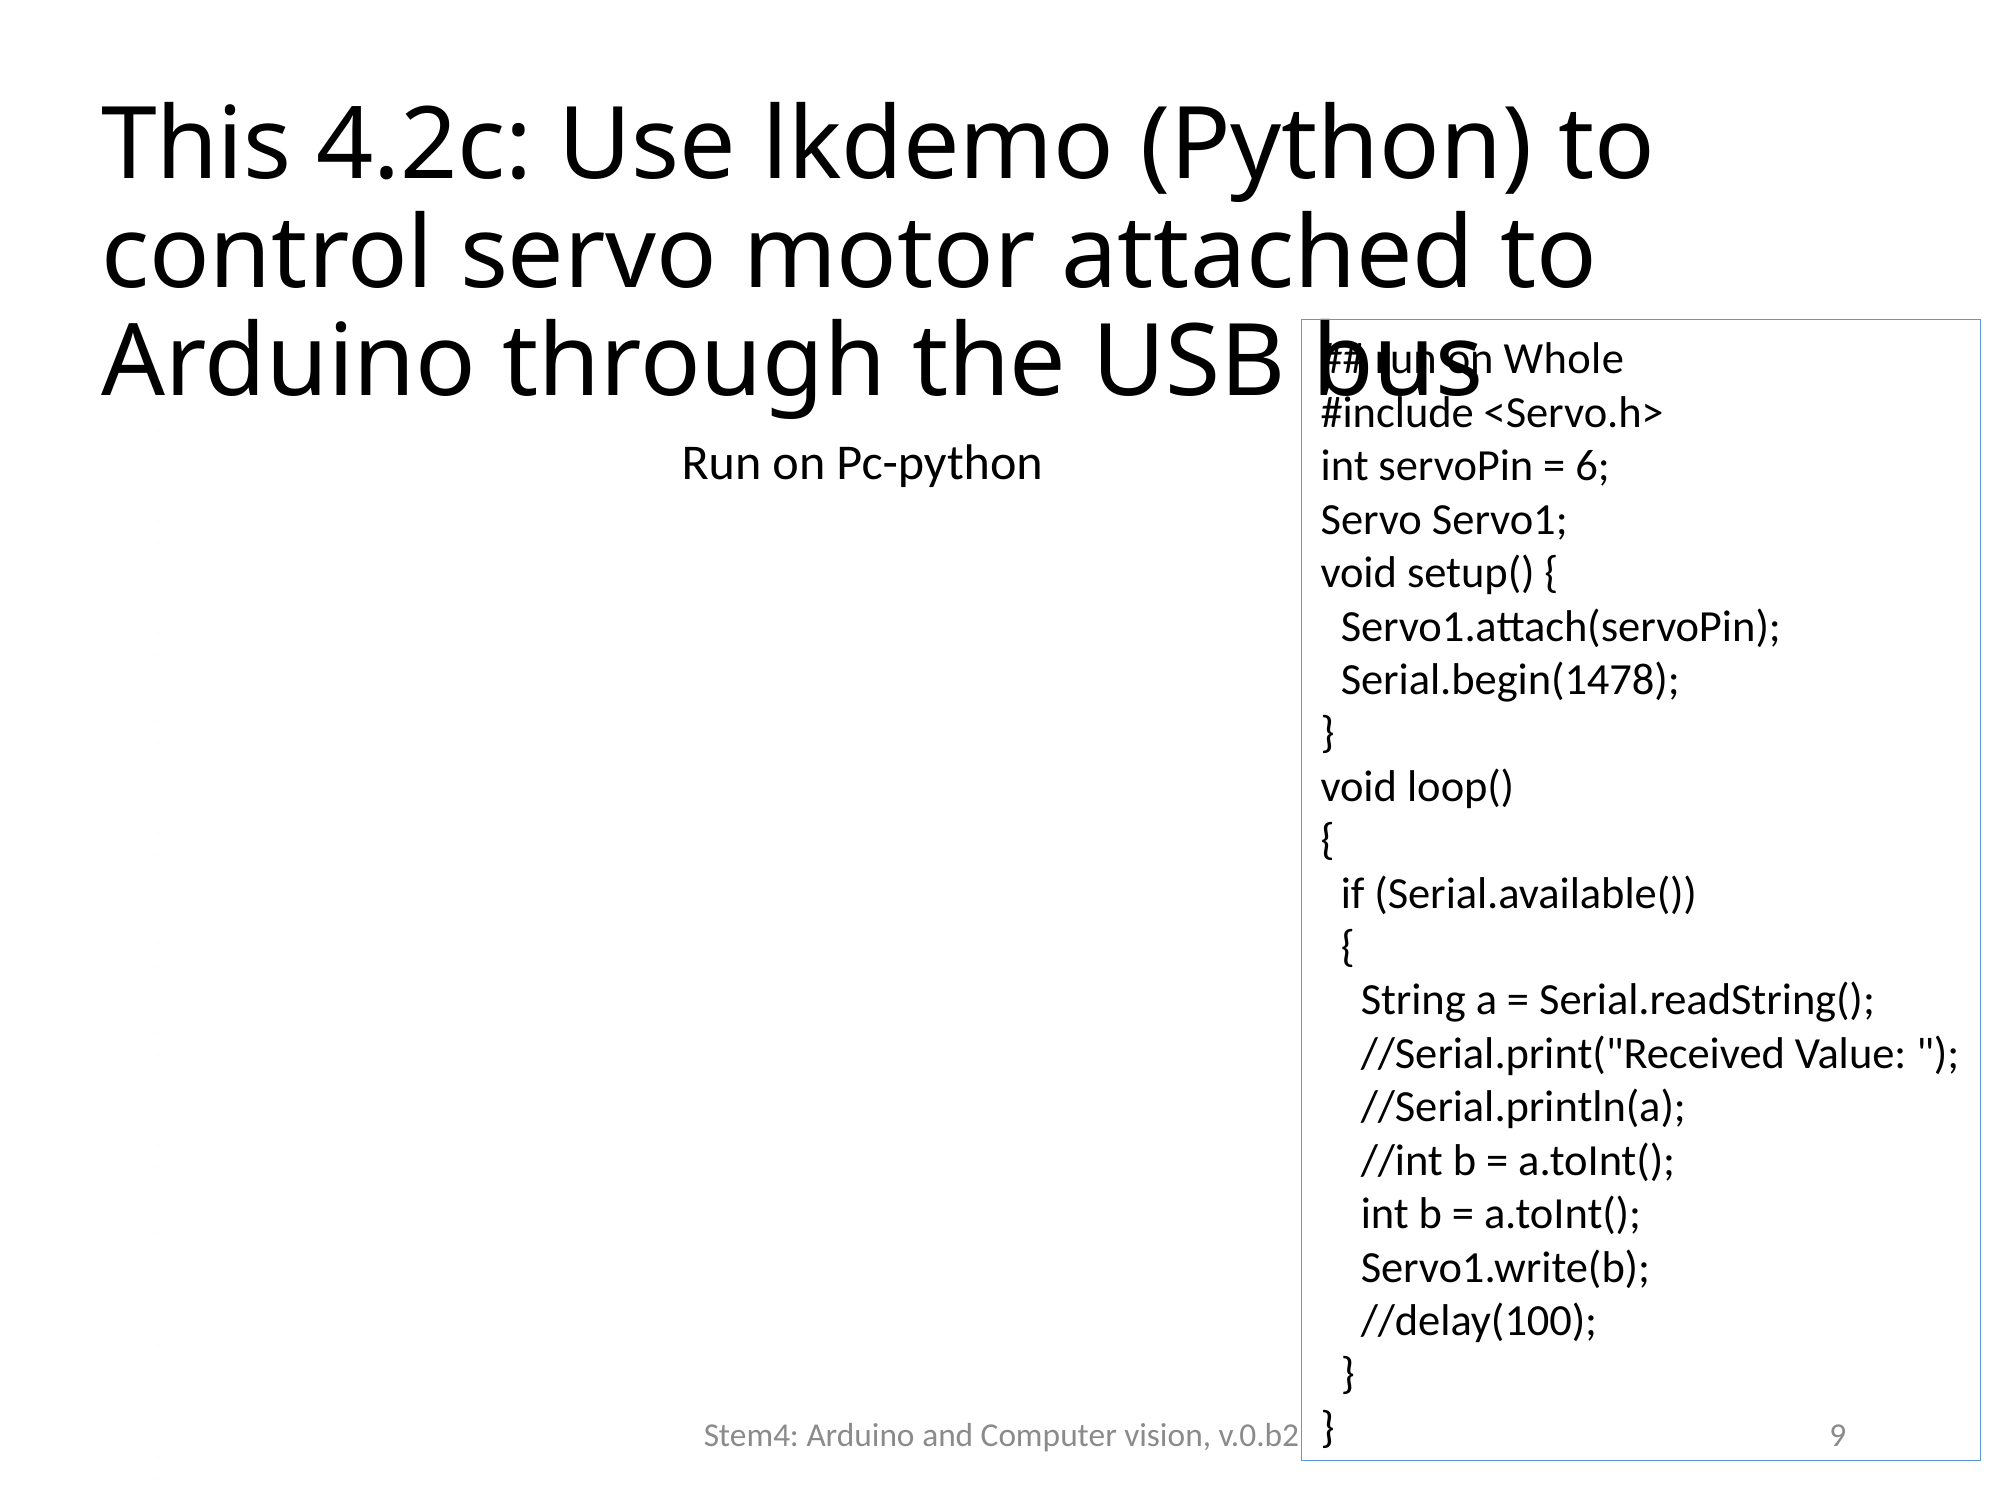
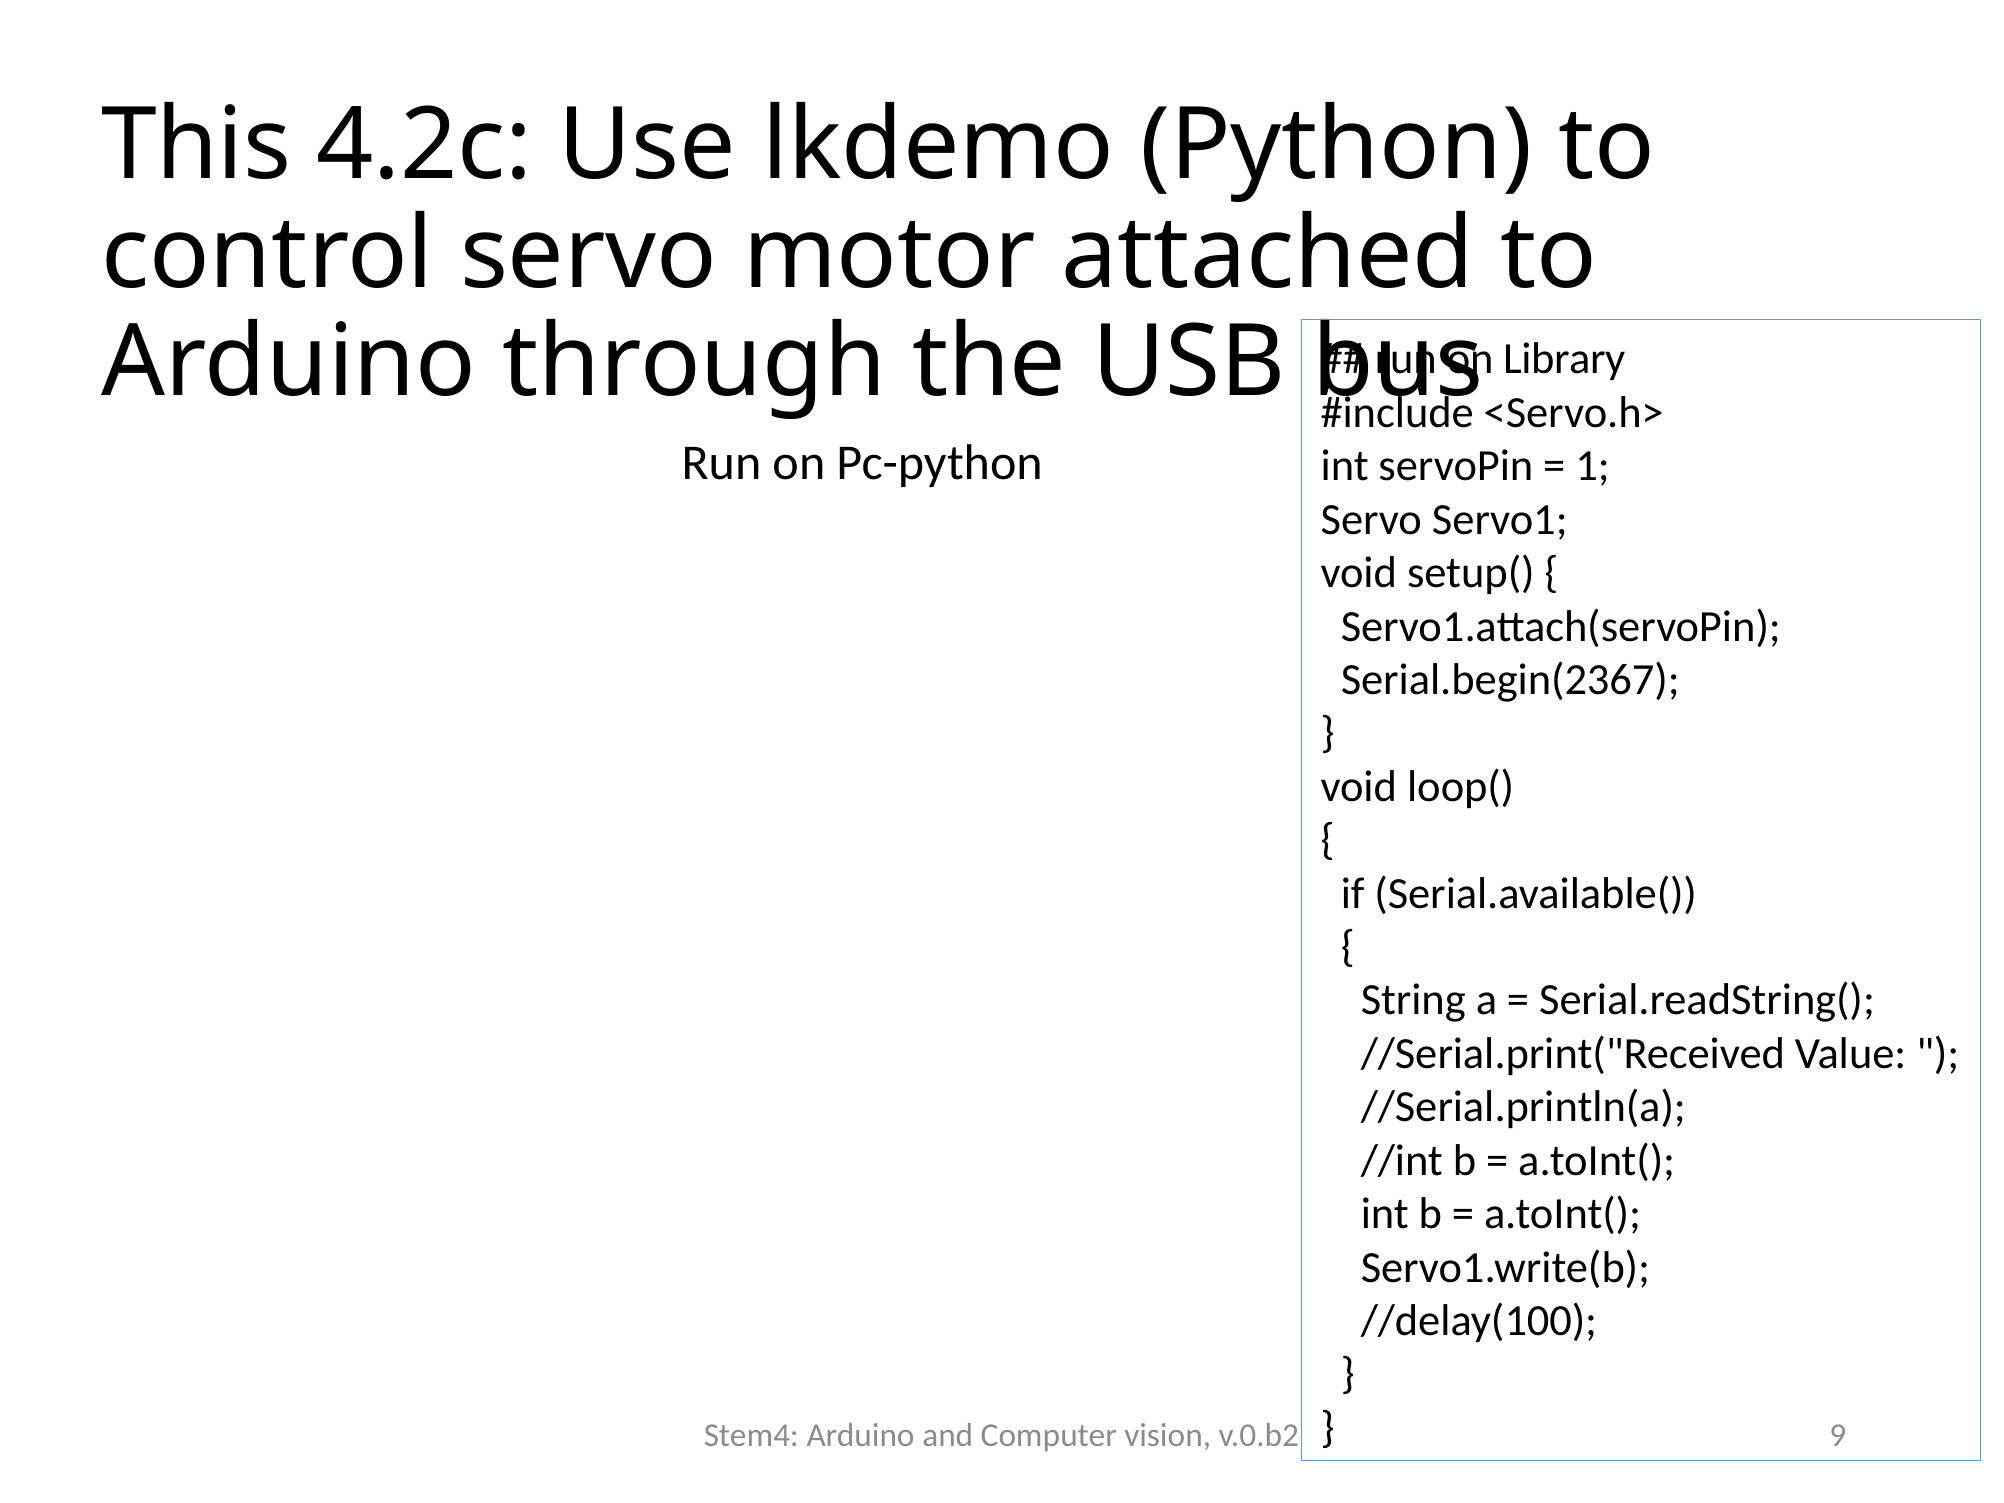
Whole: Whole -> Library
6: 6 -> 1
Serial.begin(1478: Serial.begin(1478 -> Serial.begin(2367
